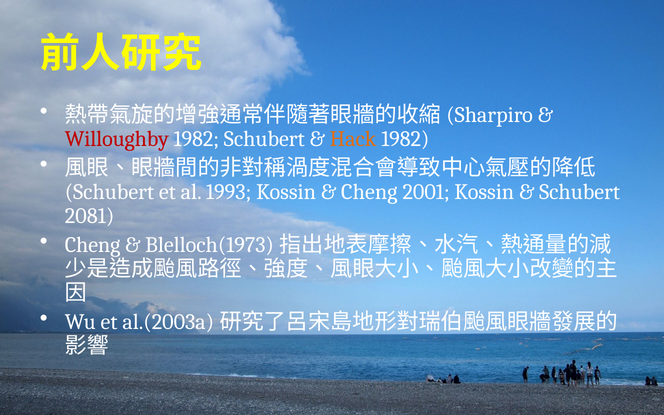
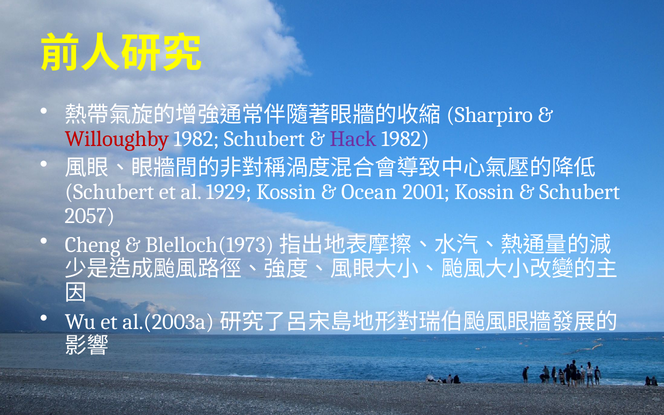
Hack colour: orange -> purple
1993: 1993 -> 1929
Cheng at (369, 192): Cheng -> Ocean
2081: 2081 -> 2057
